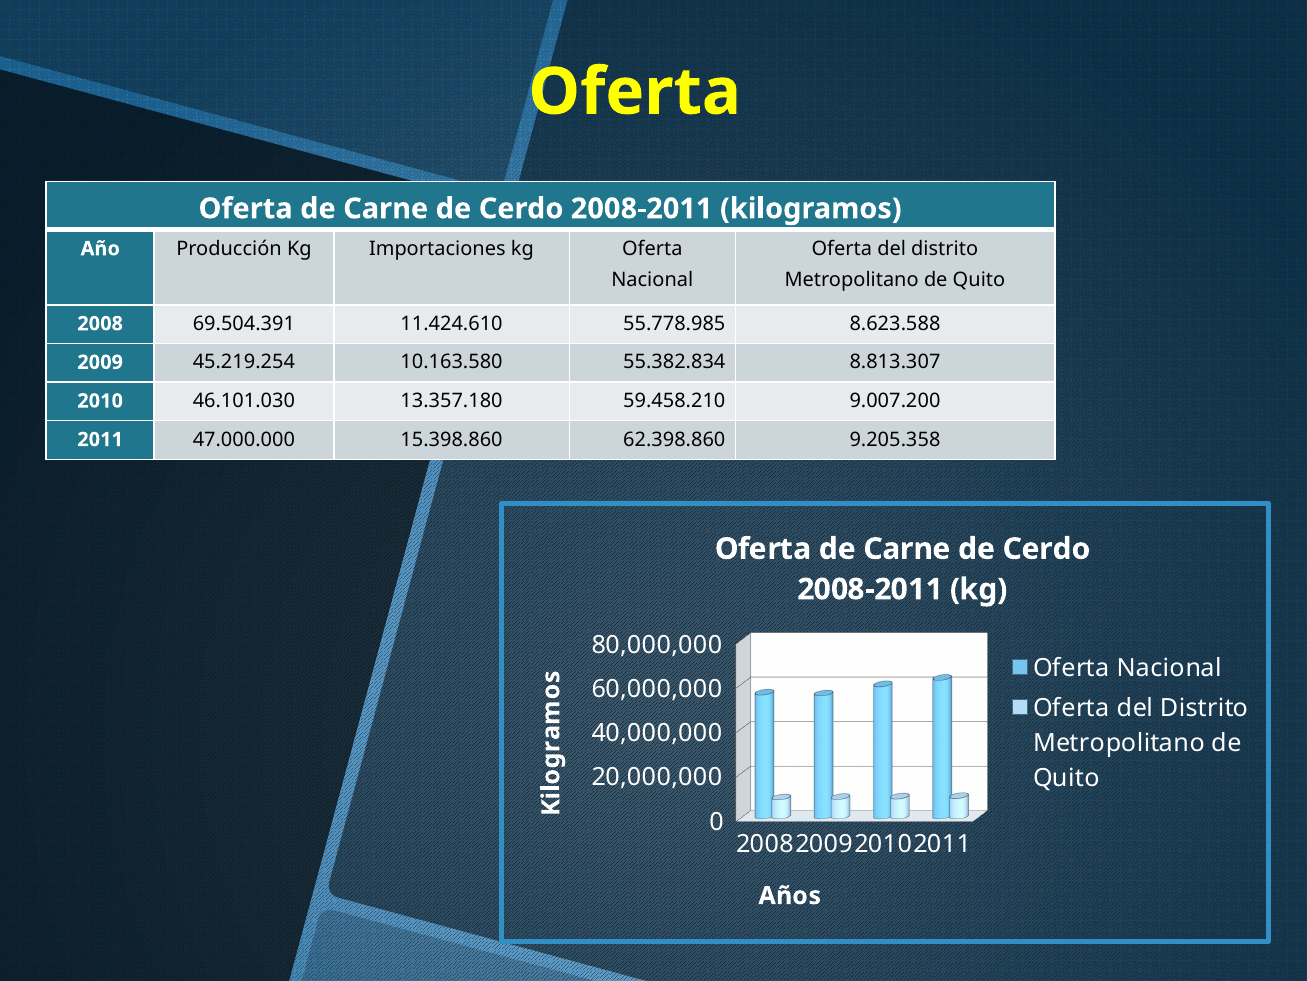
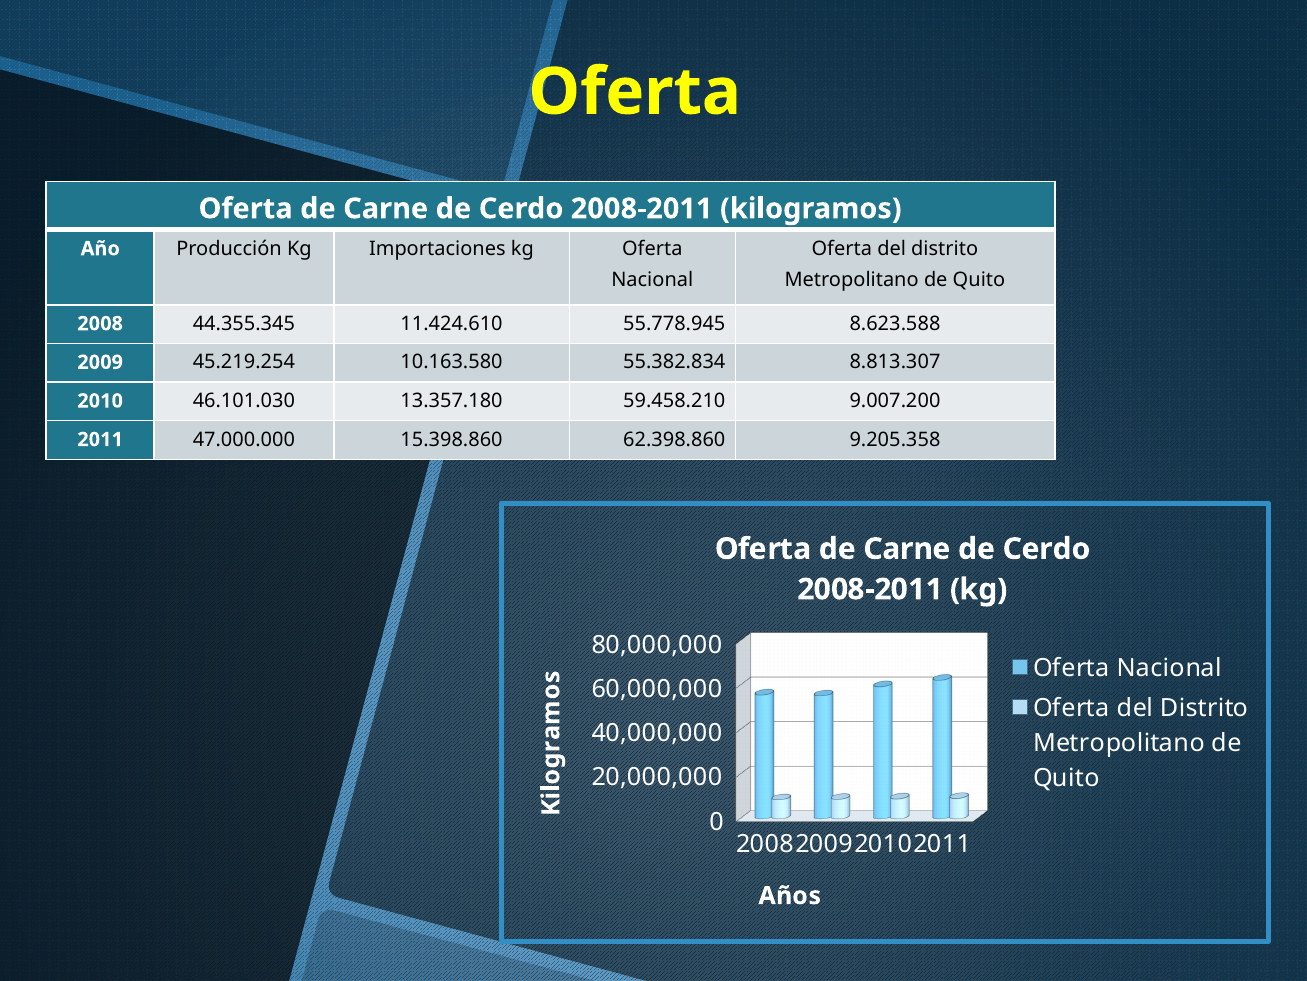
69.504.391: 69.504.391 -> 44.355.345
55.778.985: 55.778.985 -> 55.778.945
